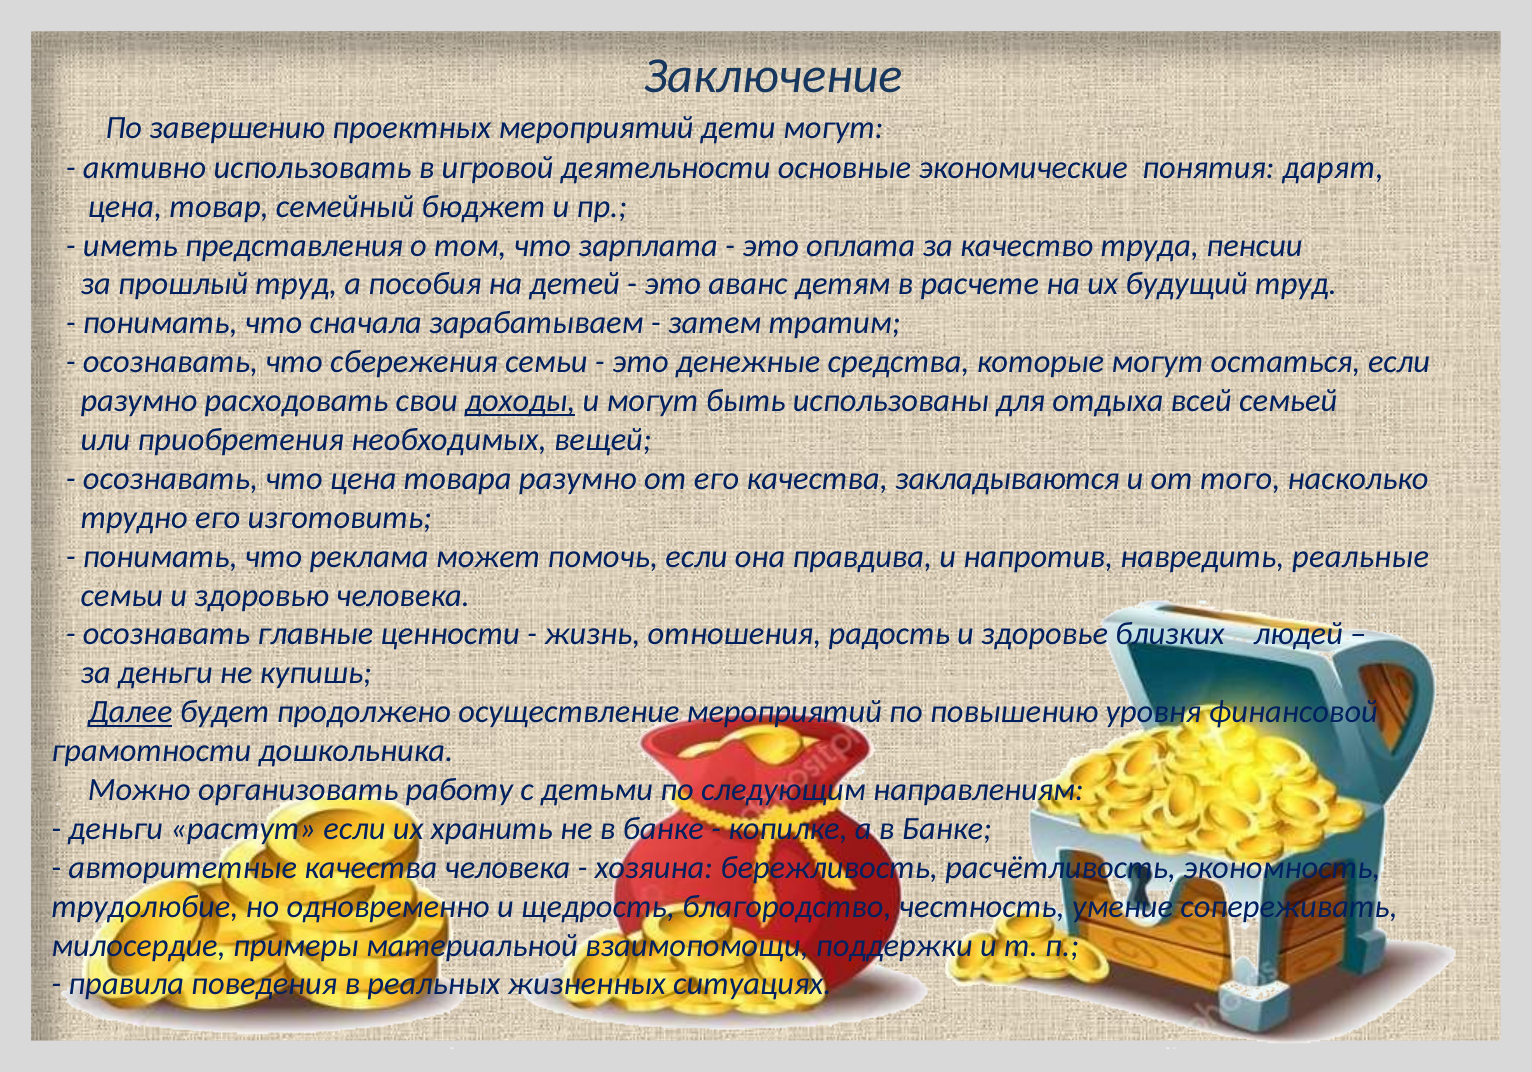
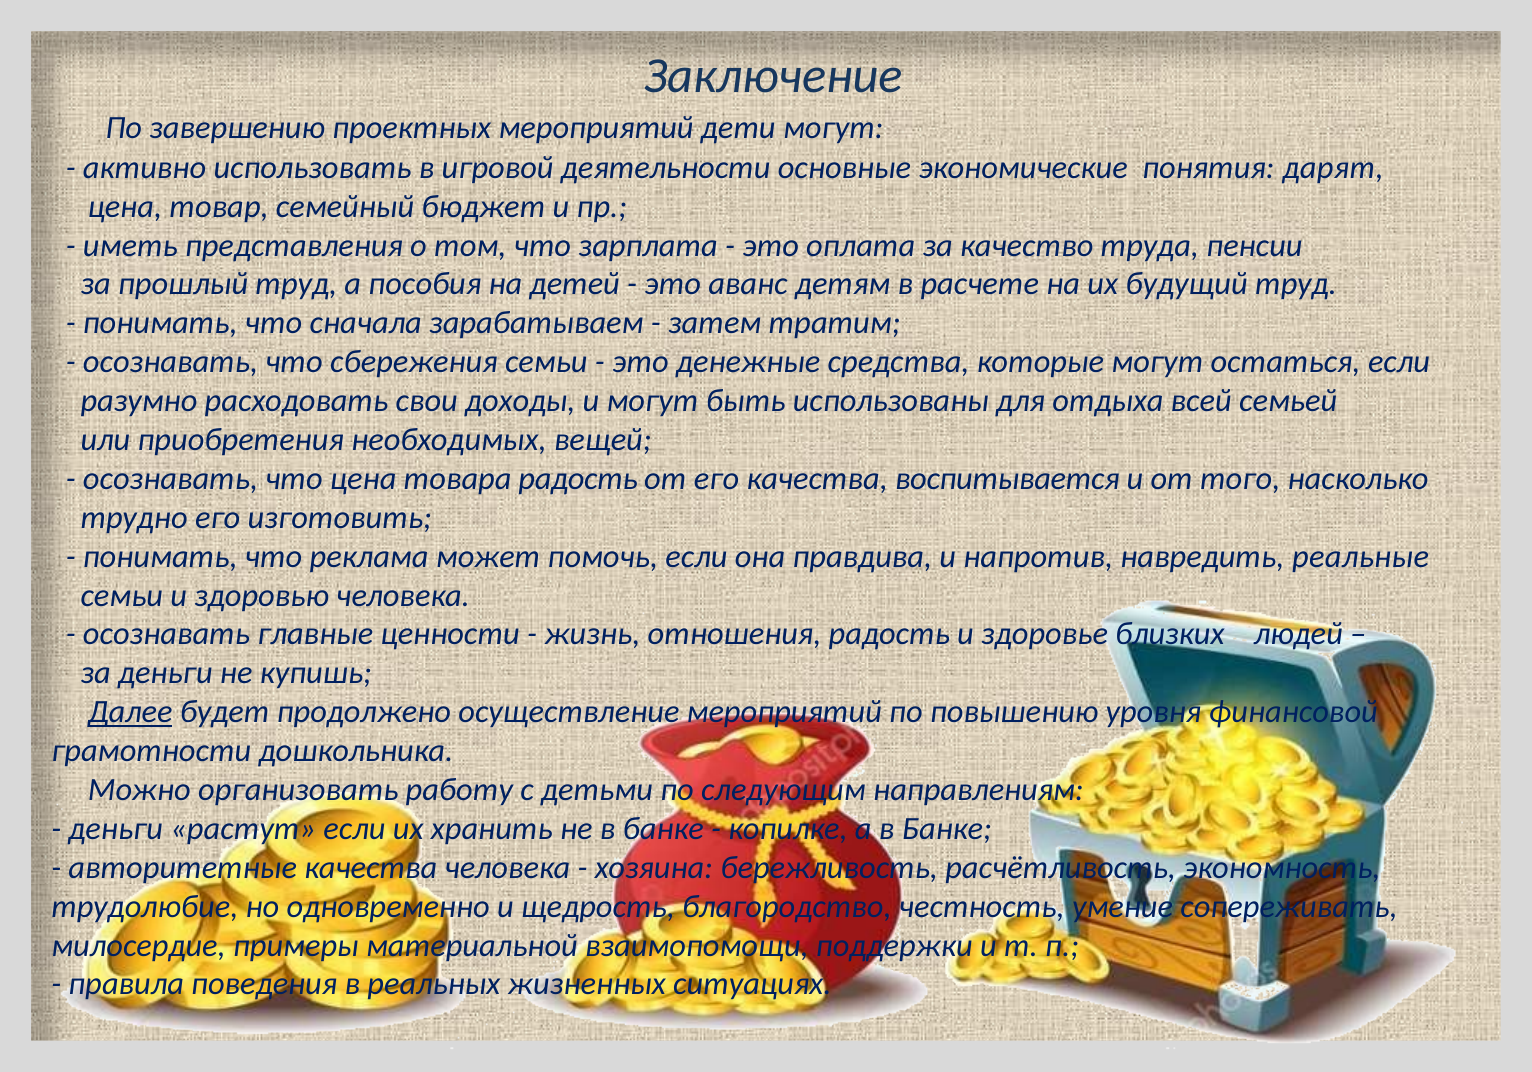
доходы underline: present -> none
товара разумно: разумно -> радость
закладываются: закладываются -> воспитывается
